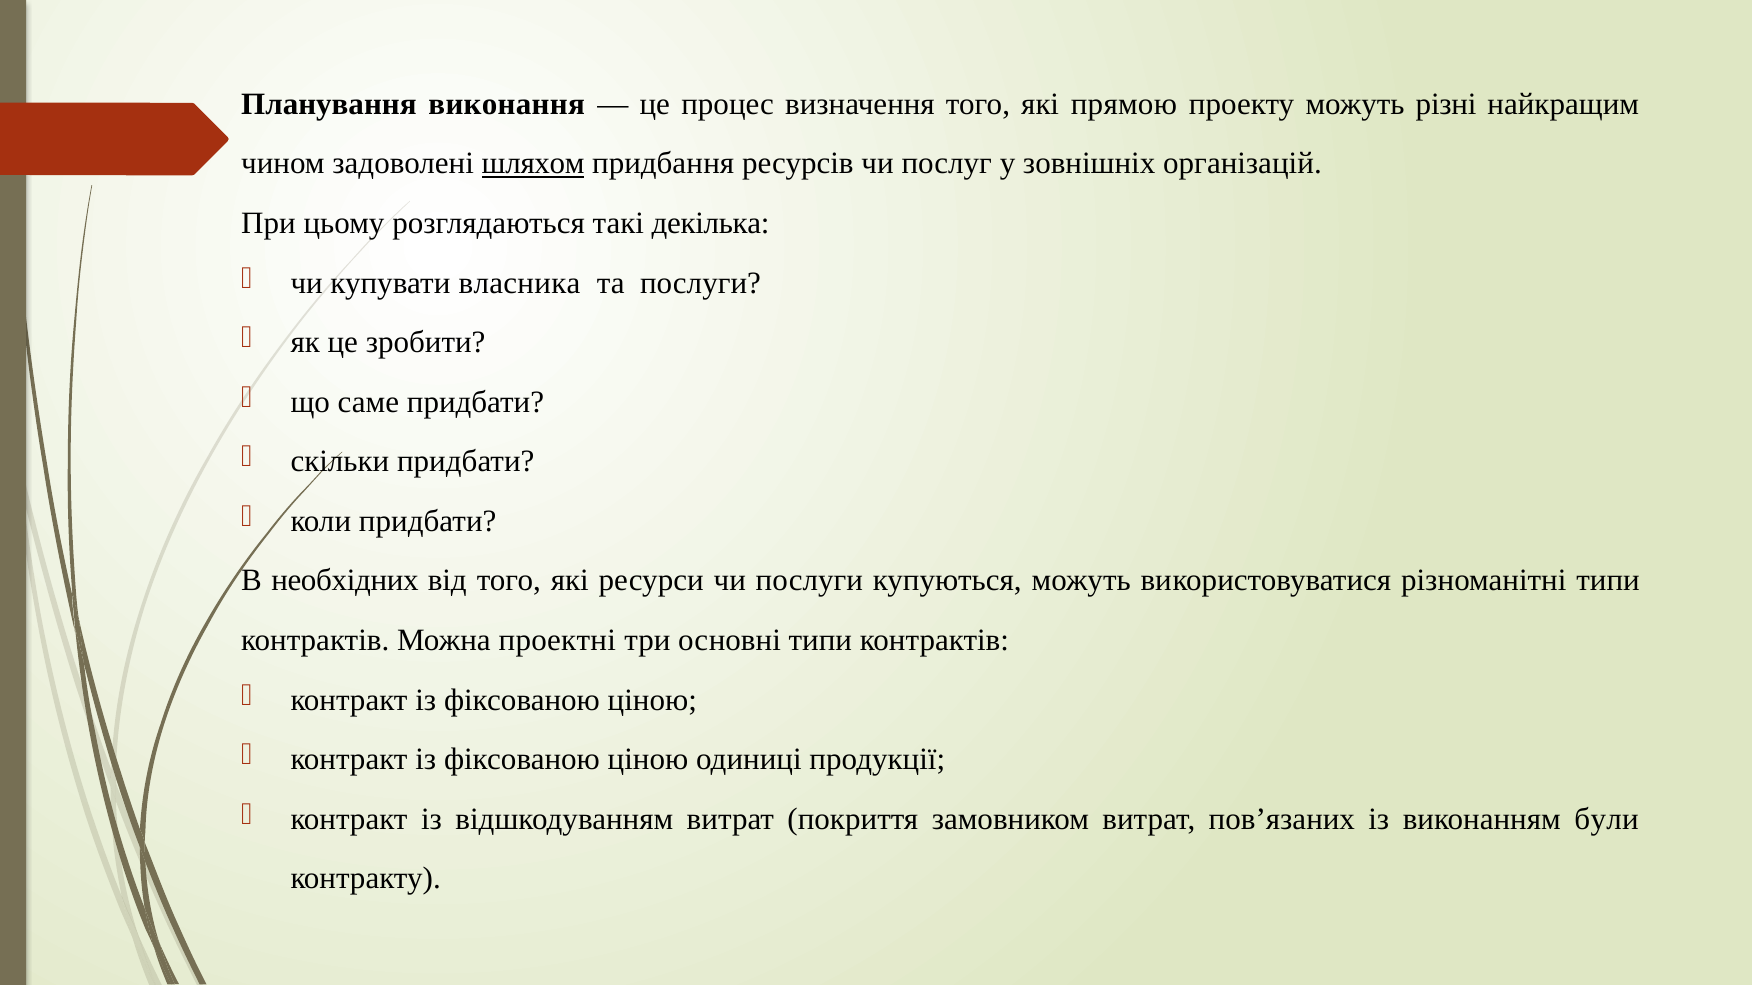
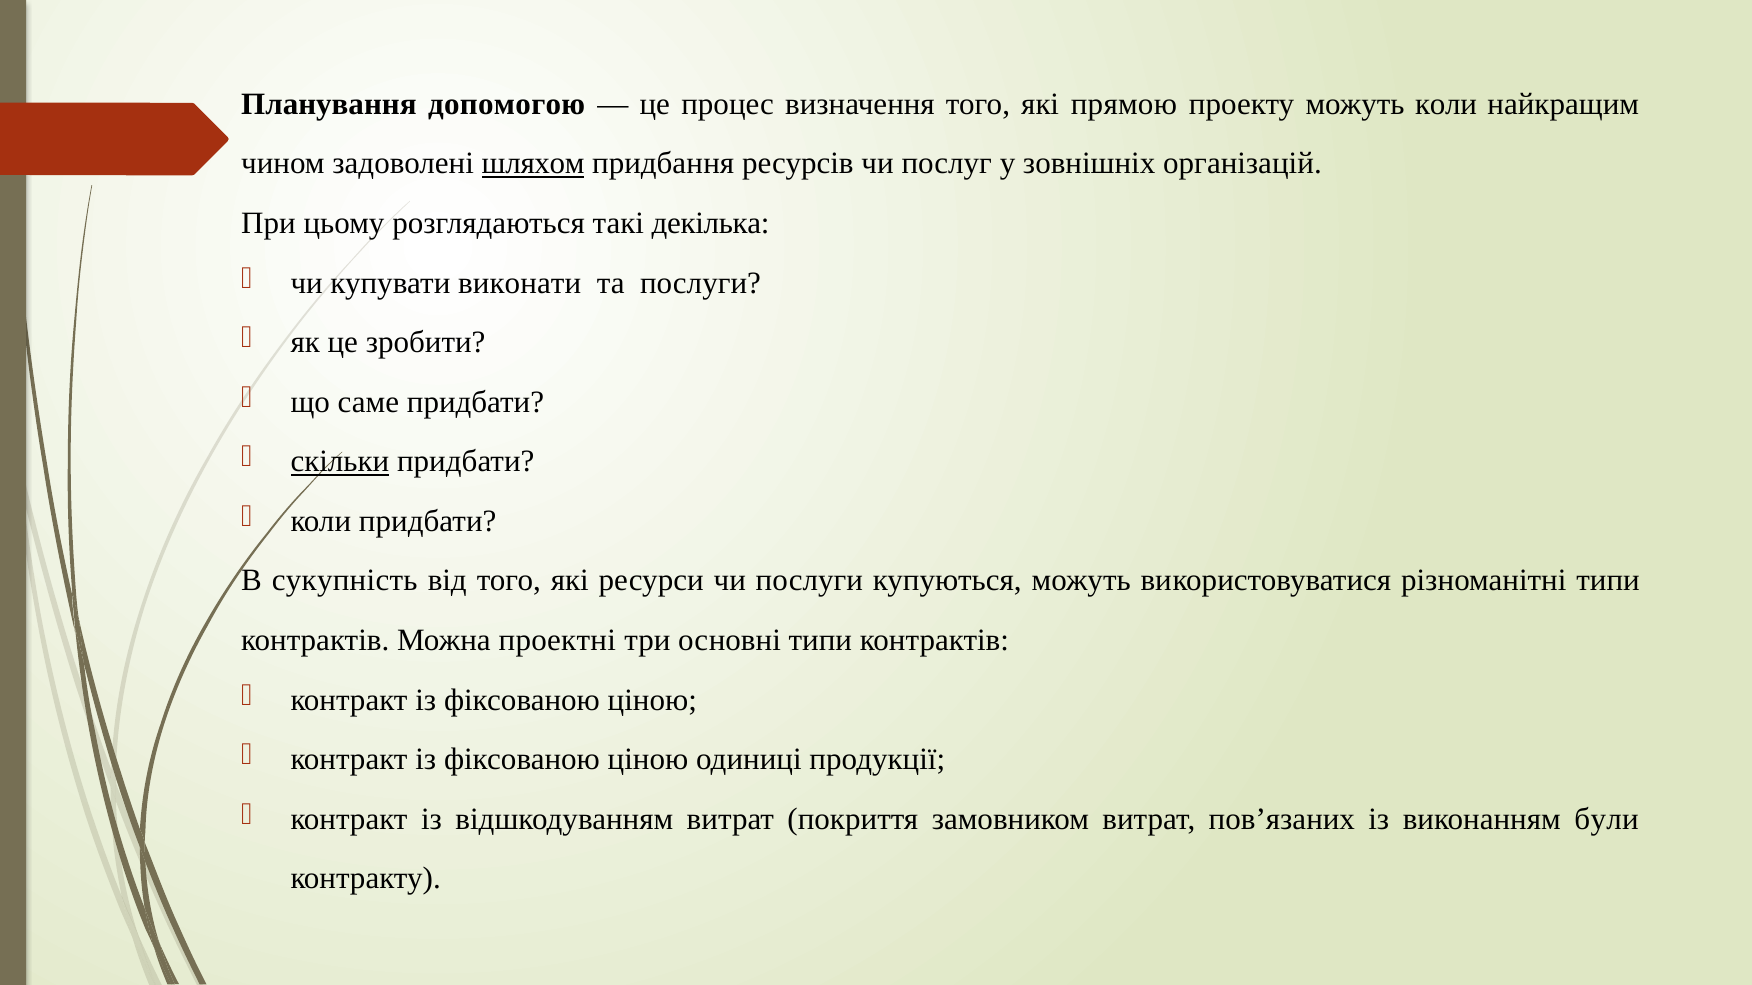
виконання: виконання -> допомогою
можуть різні: різні -> коли
власника: власника -> виконати
скільки underline: none -> present
необхідних: необхідних -> сукупність
